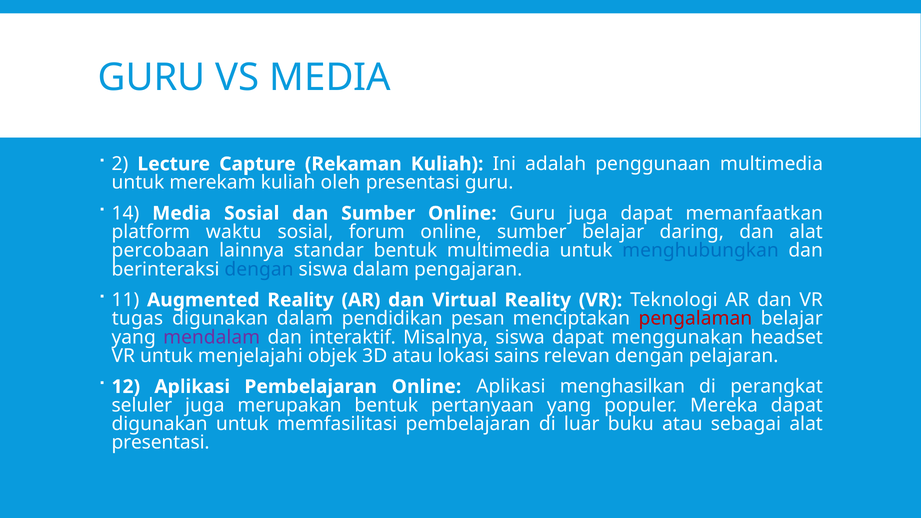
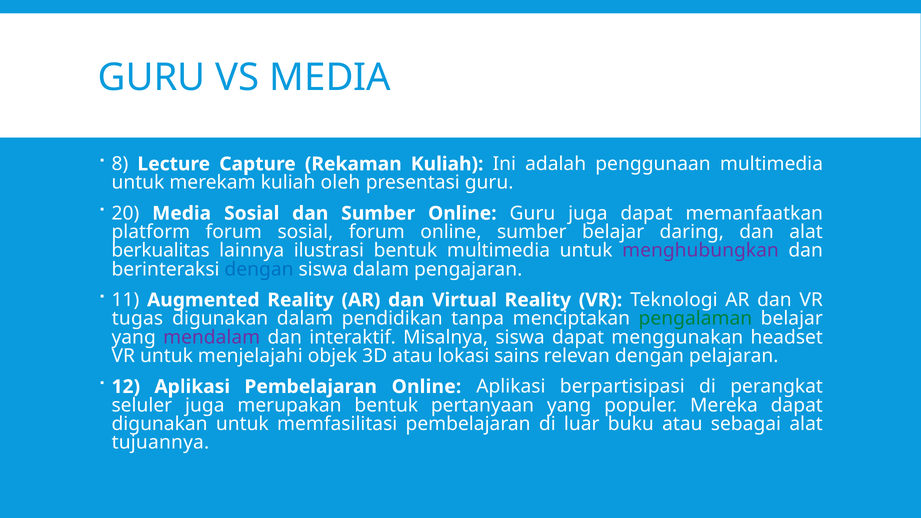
2: 2 -> 8
14: 14 -> 20
platform waktu: waktu -> forum
percobaan: percobaan -> berkualitas
standar: standar -> ilustrasi
menghubungkan colour: blue -> purple
pesan: pesan -> tanpa
pengalaman colour: red -> green
menghasilkan: menghasilkan -> berpartisipasi
presentasi at (161, 443): presentasi -> tujuannya
